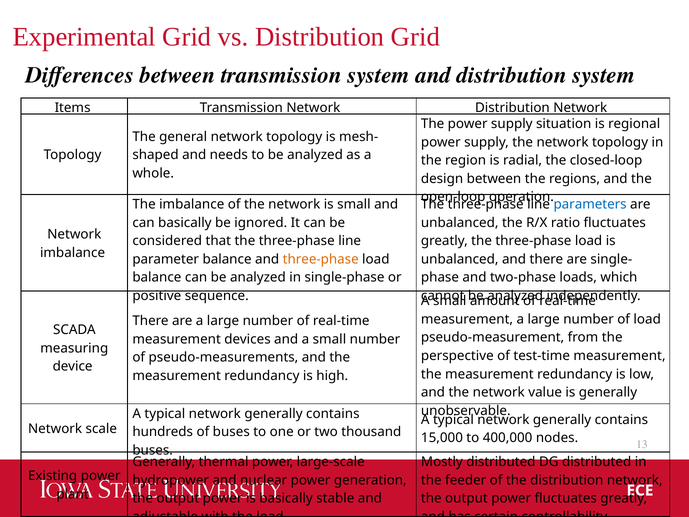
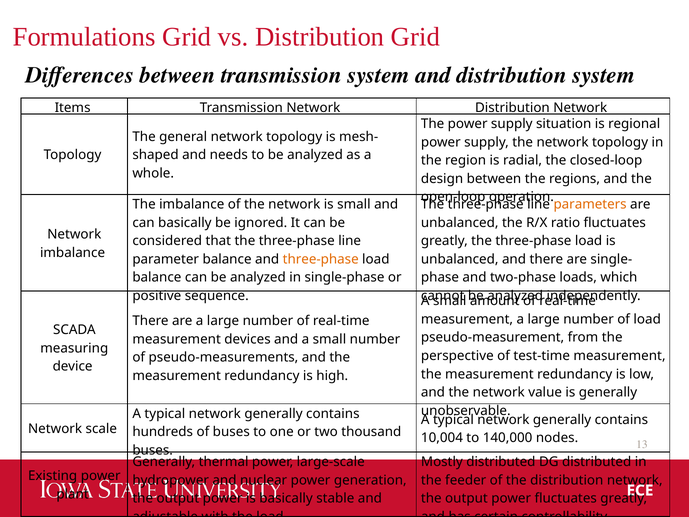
Experimental: Experimental -> Formulations
parameters colour: blue -> orange
15,000: 15,000 -> 10,004
400,000: 400,000 -> 140,000
